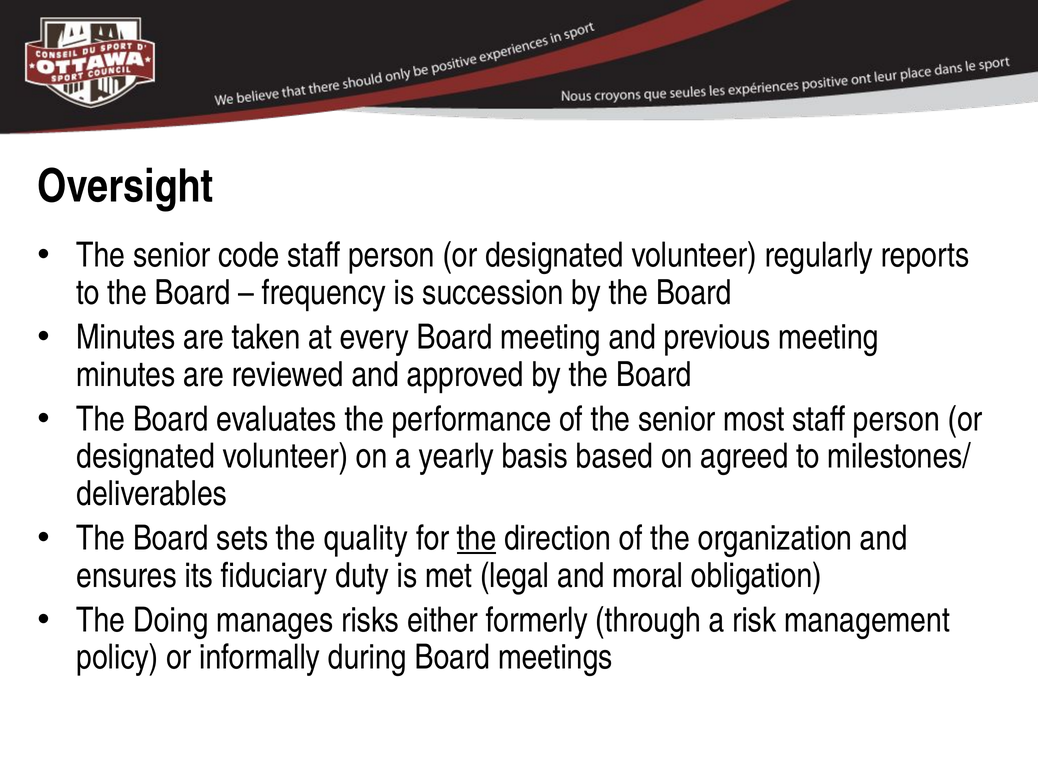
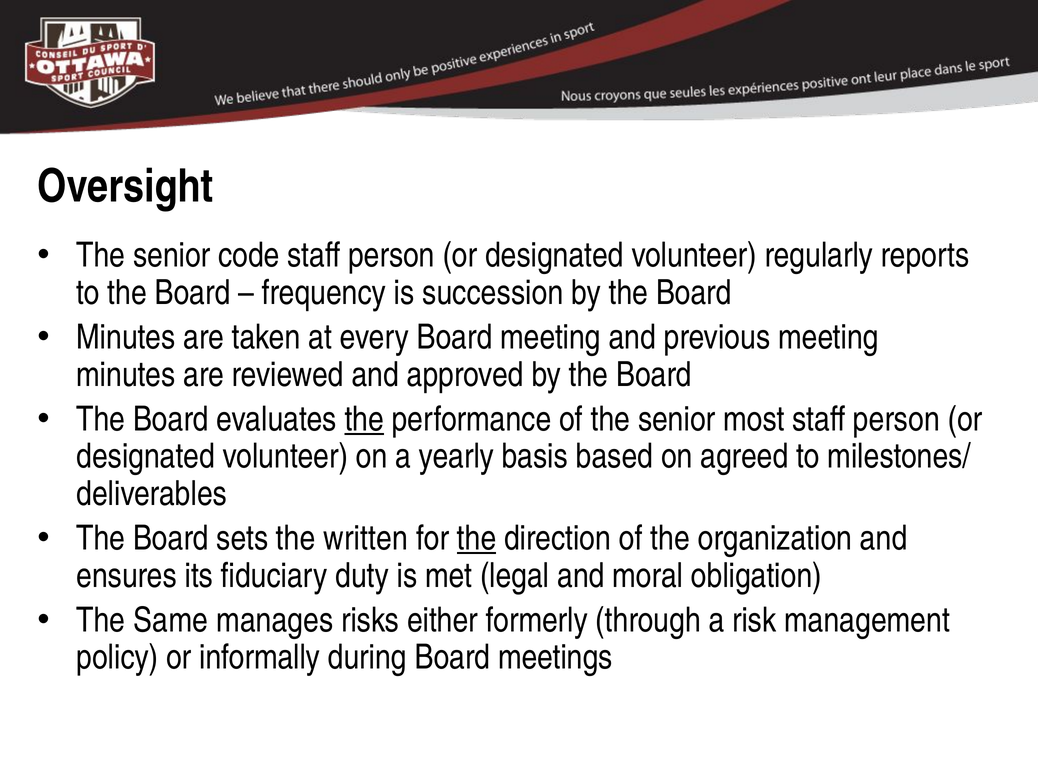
the at (364, 419) underline: none -> present
quality: quality -> written
Doing: Doing -> Same
